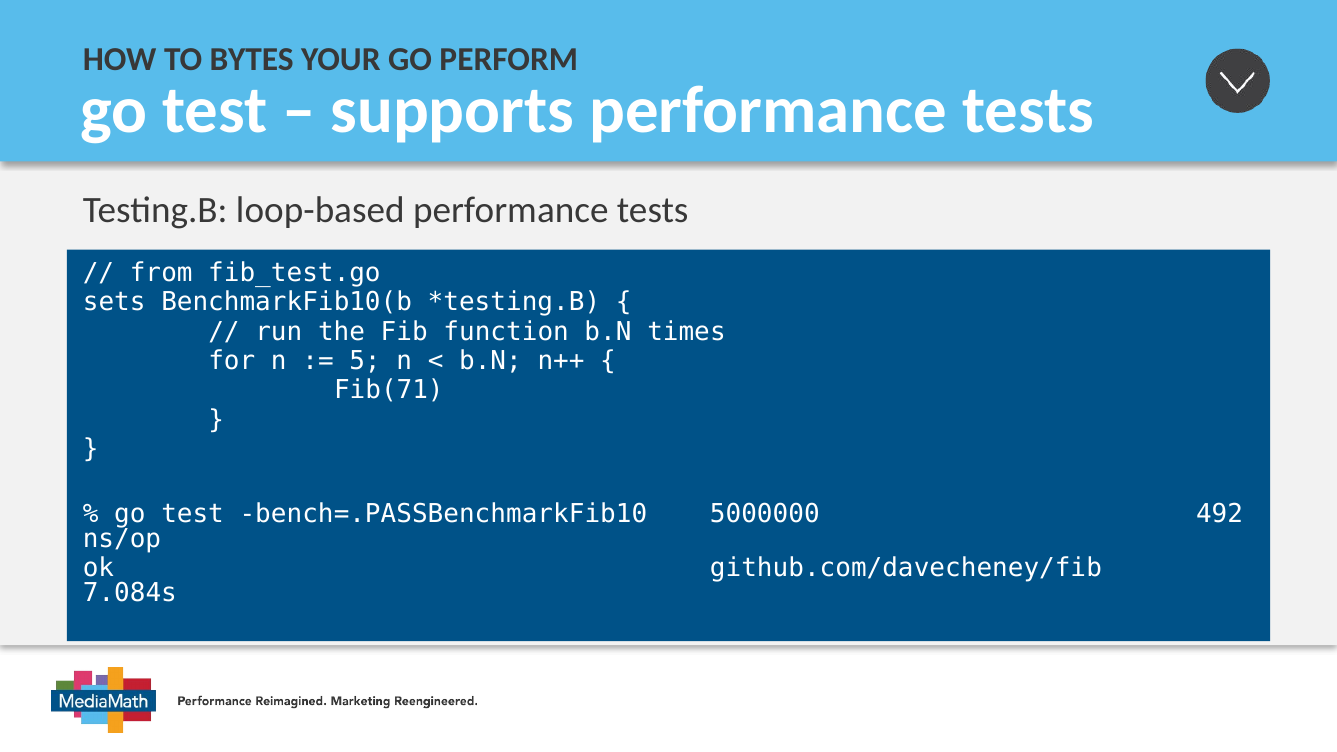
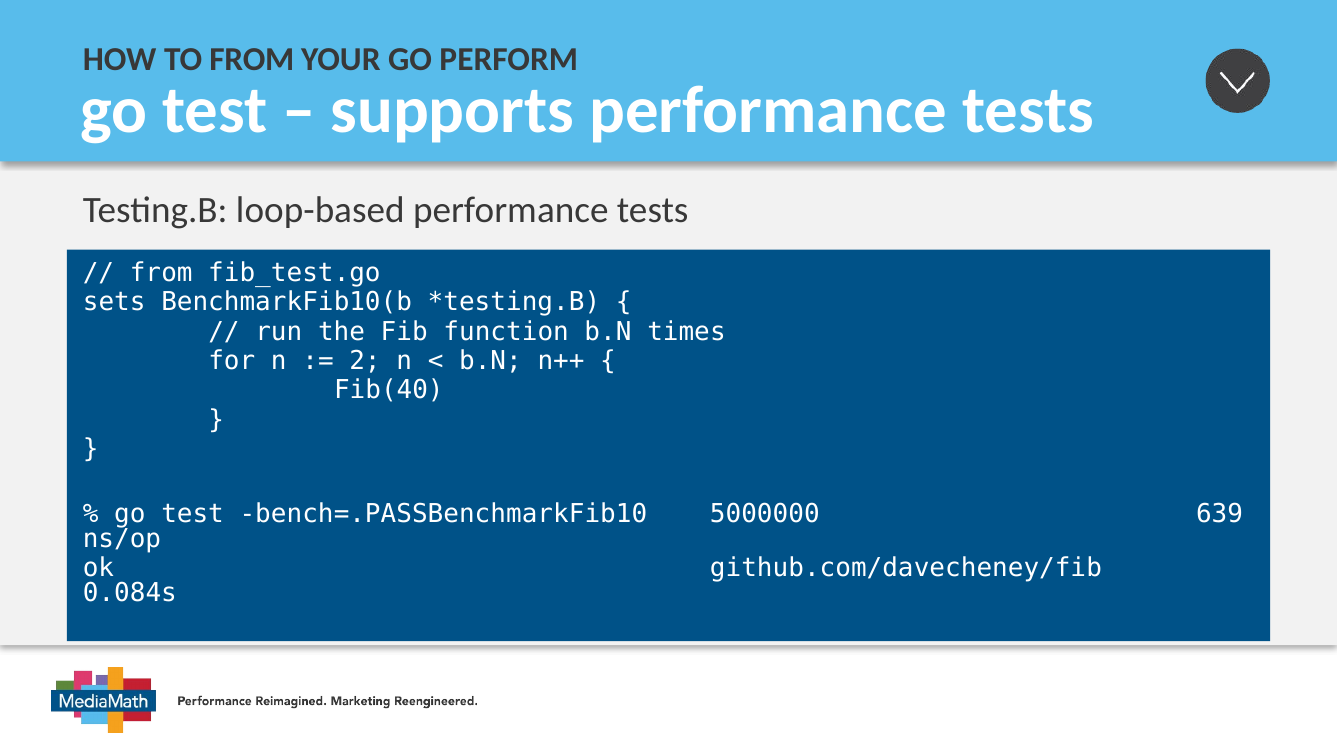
TO BYTES: BYTES -> FROM
5: 5 -> 2
Fib(71: Fib(71 -> Fib(40
492: 492 -> 639
7.084s: 7.084s -> 0.084s
